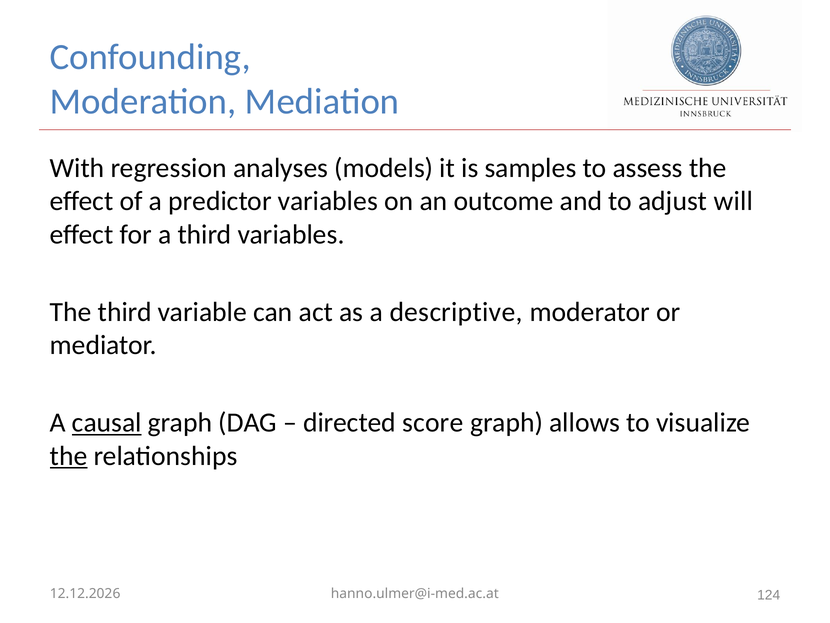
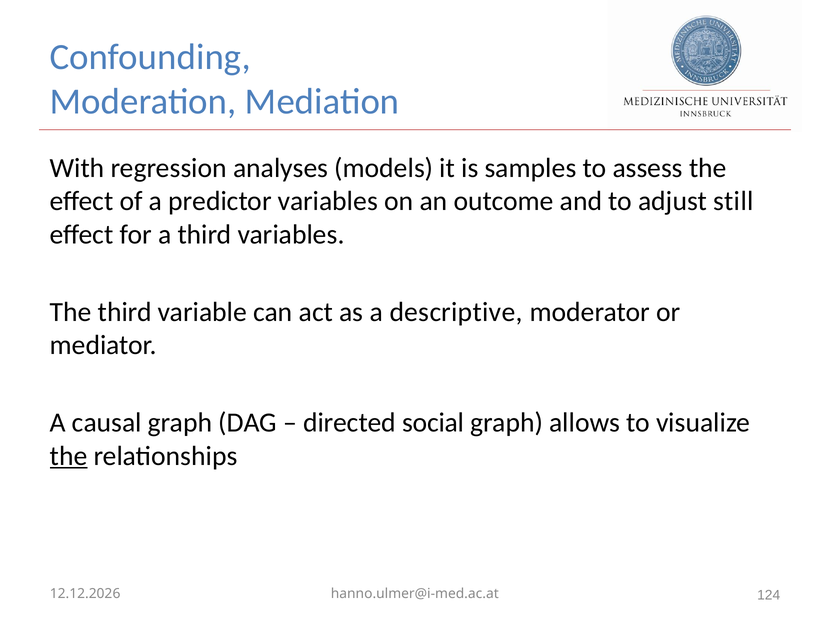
will: will -> still
causal underline: present -> none
score: score -> social
